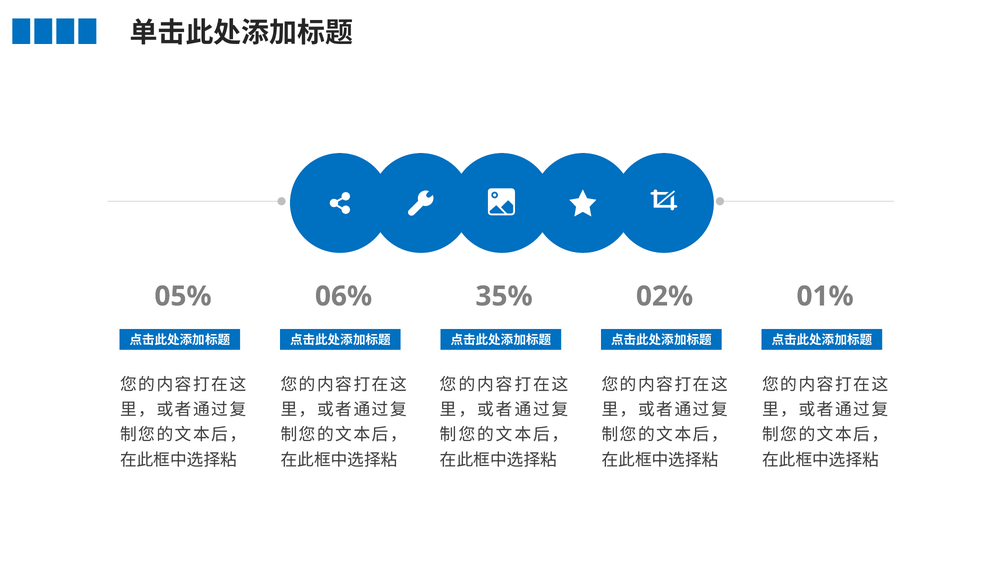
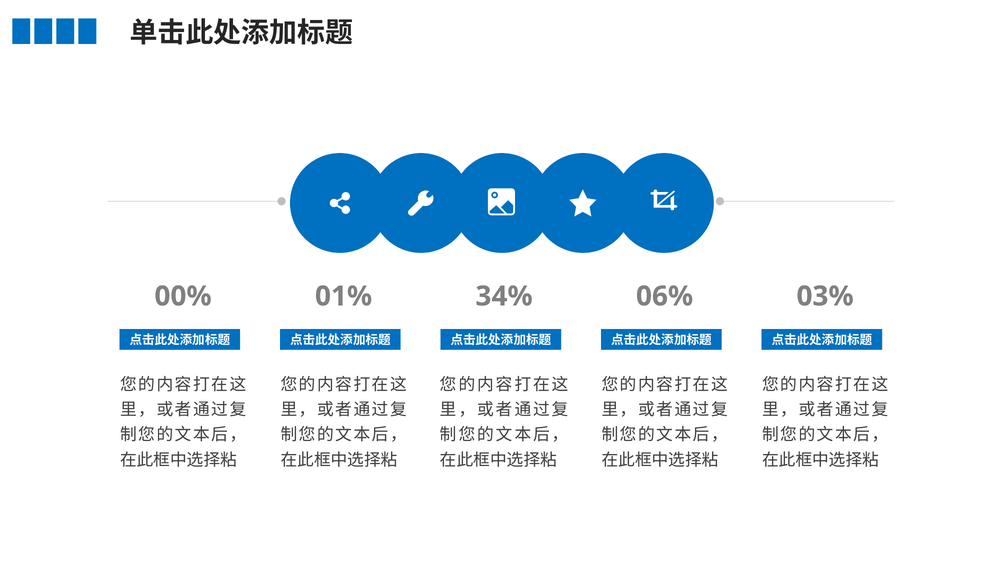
05%: 05% -> 00%
06%: 06% -> 01%
35%: 35% -> 34%
02%: 02% -> 06%
01%: 01% -> 03%
